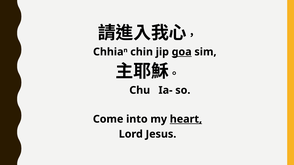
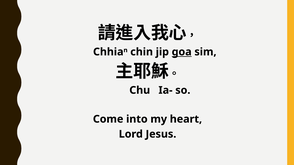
heart underline: present -> none
